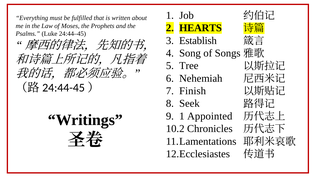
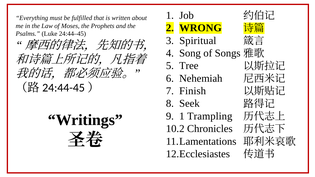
HEARTS: HEARTS -> WRONG
Establish: Establish -> Spiritual
Appointed: Appointed -> Trampling
